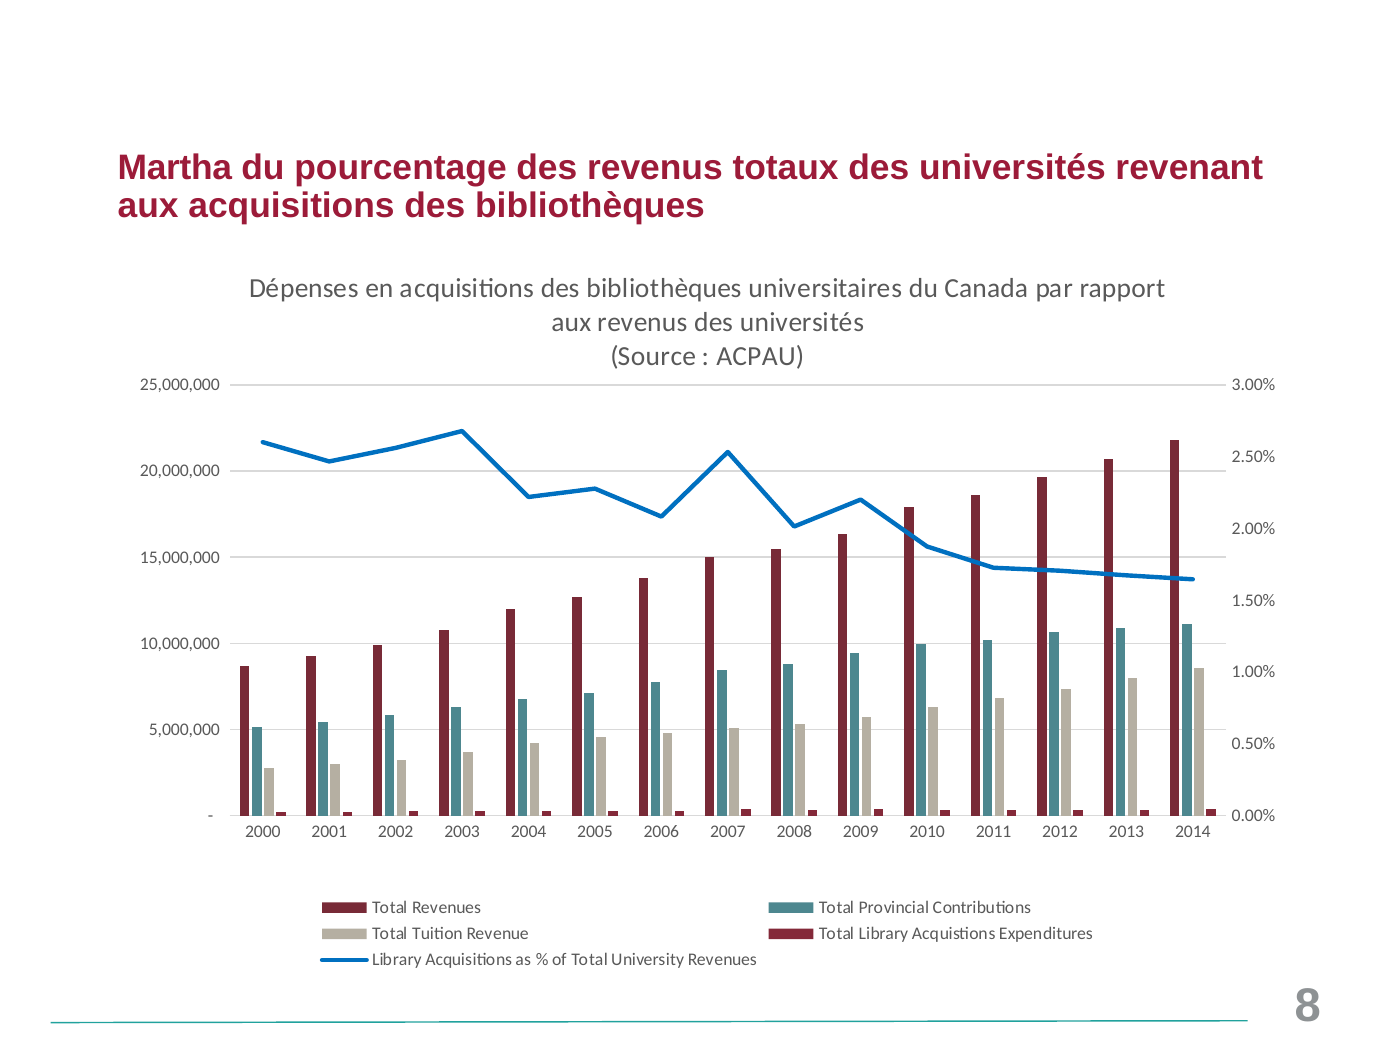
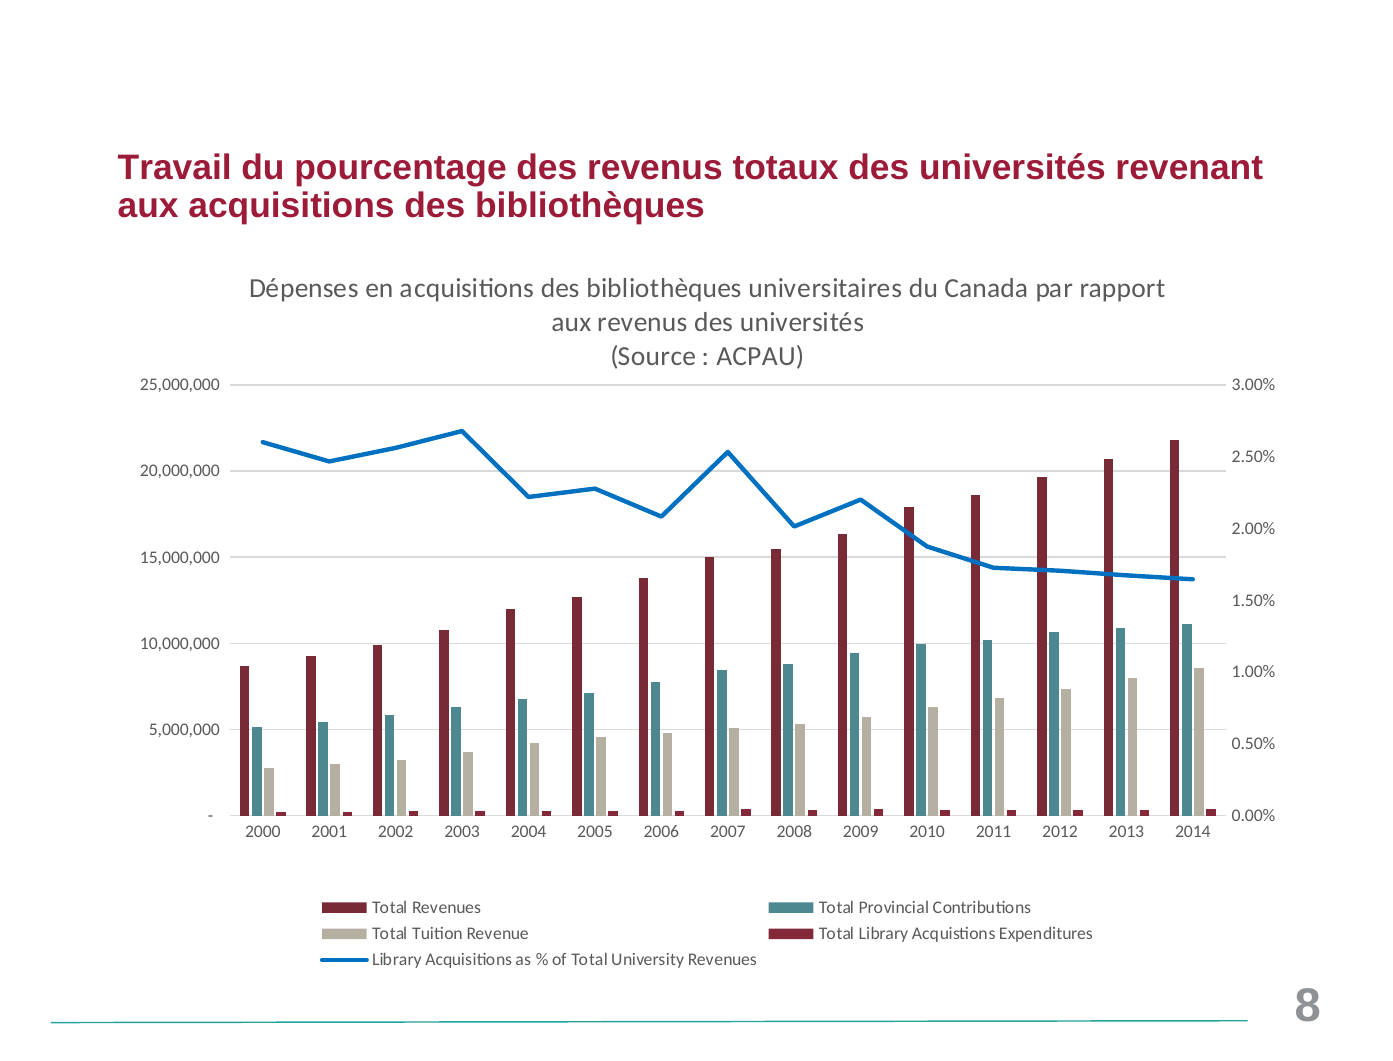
Martha: Martha -> Travail
